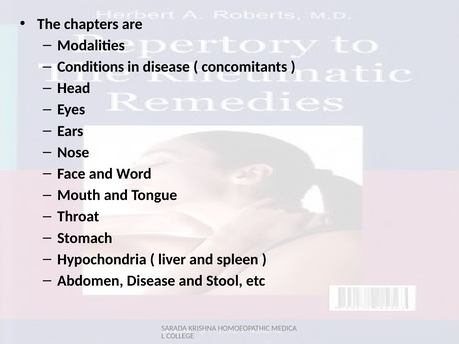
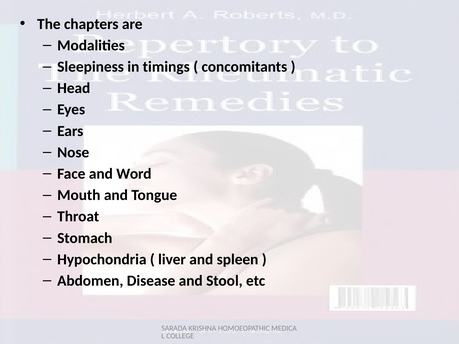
Conditions: Conditions -> Sleepiness
in disease: disease -> timings
